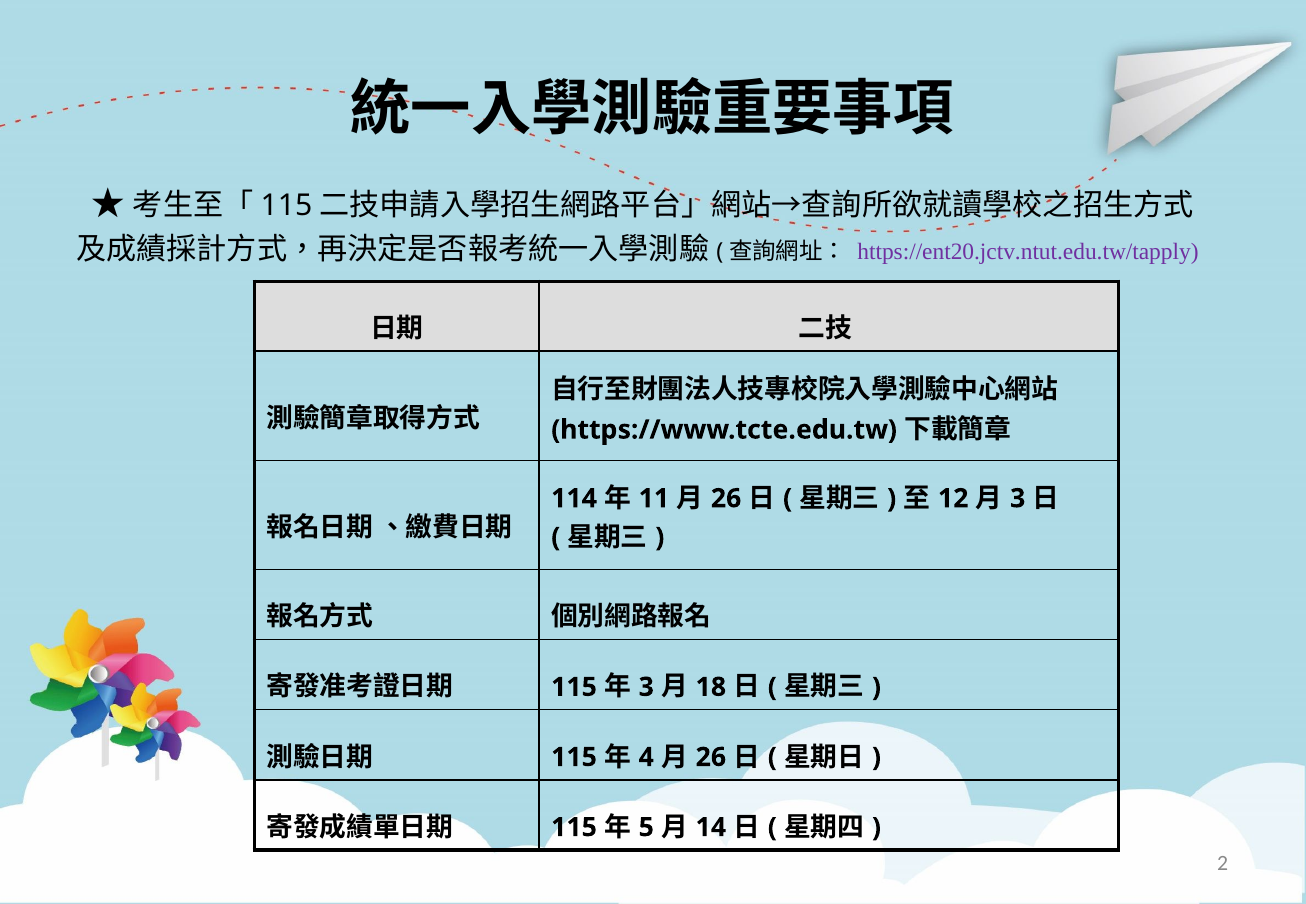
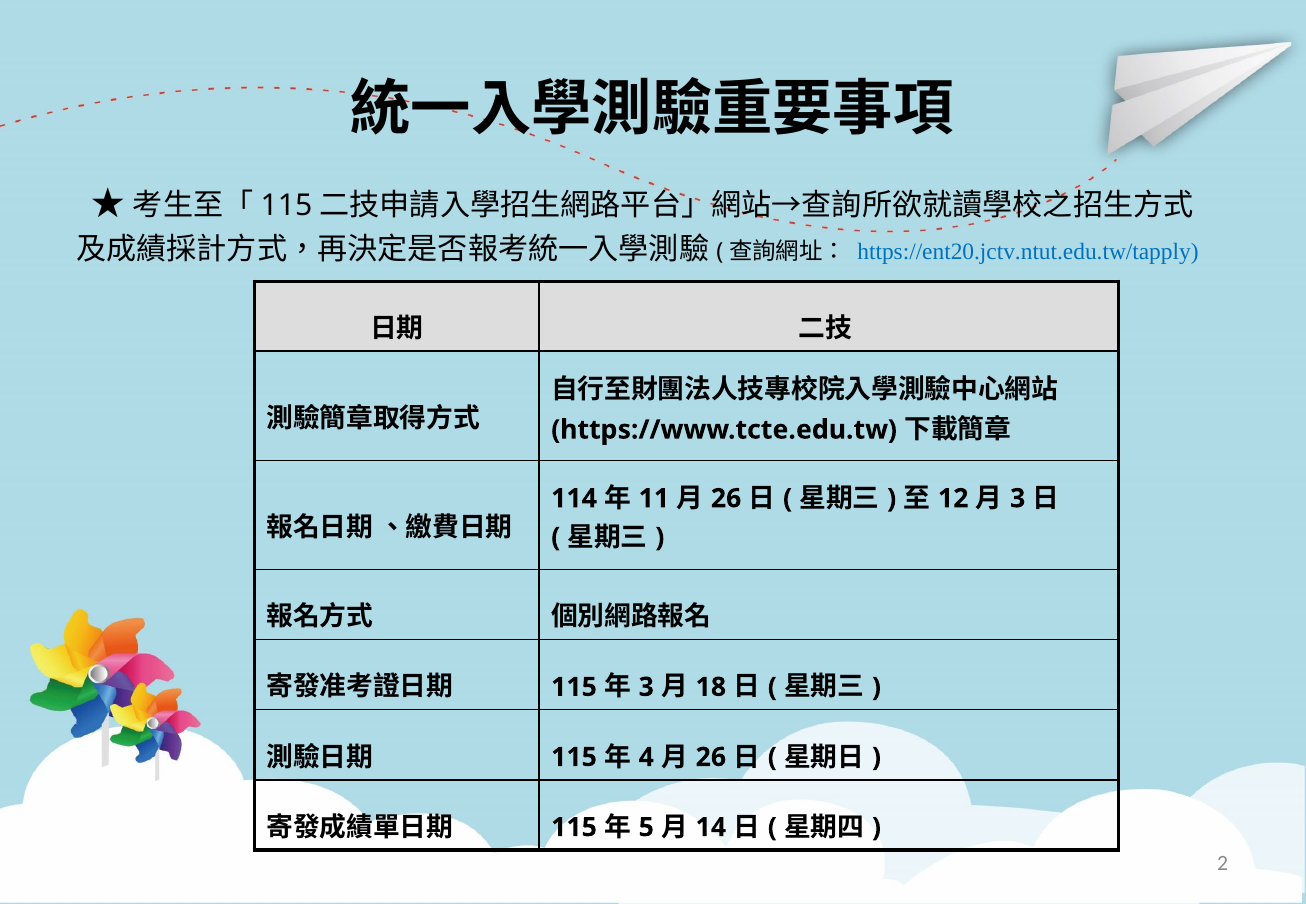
https://ent20.jctv.ntut.edu.tw/tapply colour: purple -> blue
